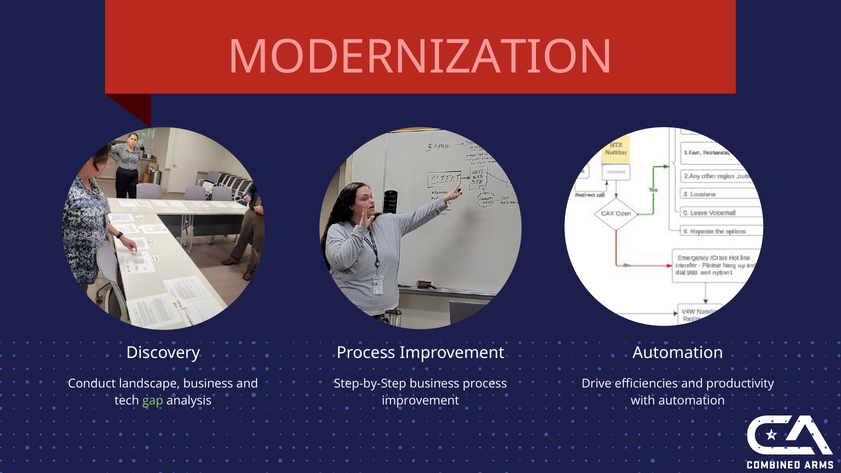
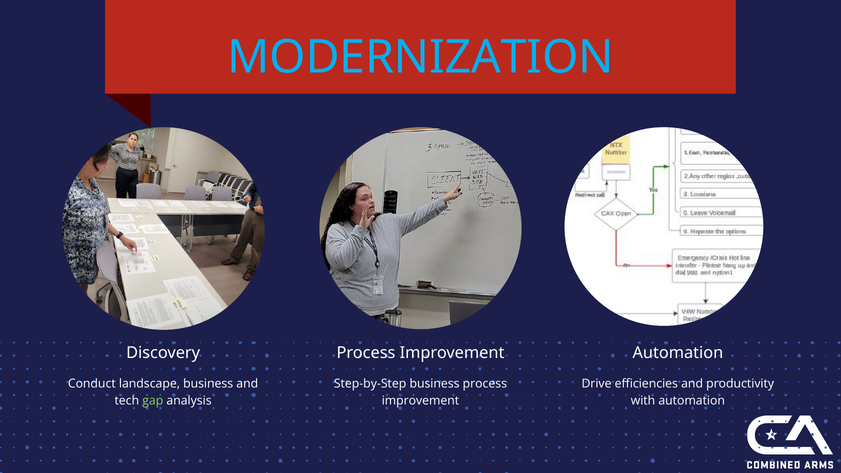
MODERNIZATION colour: pink -> light blue
